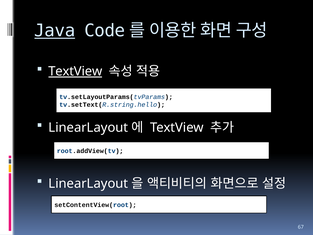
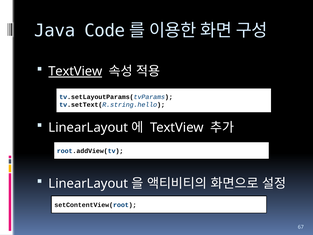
Java underline: present -> none
